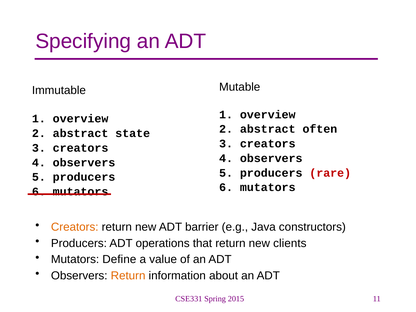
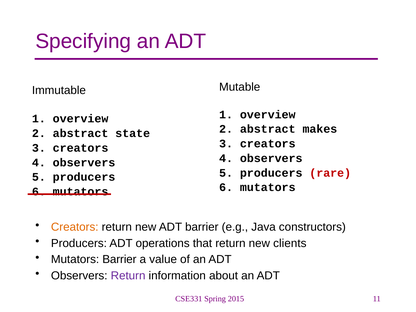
often: often -> makes
Mutators Define: Define -> Barrier
Return at (128, 276) colour: orange -> purple
